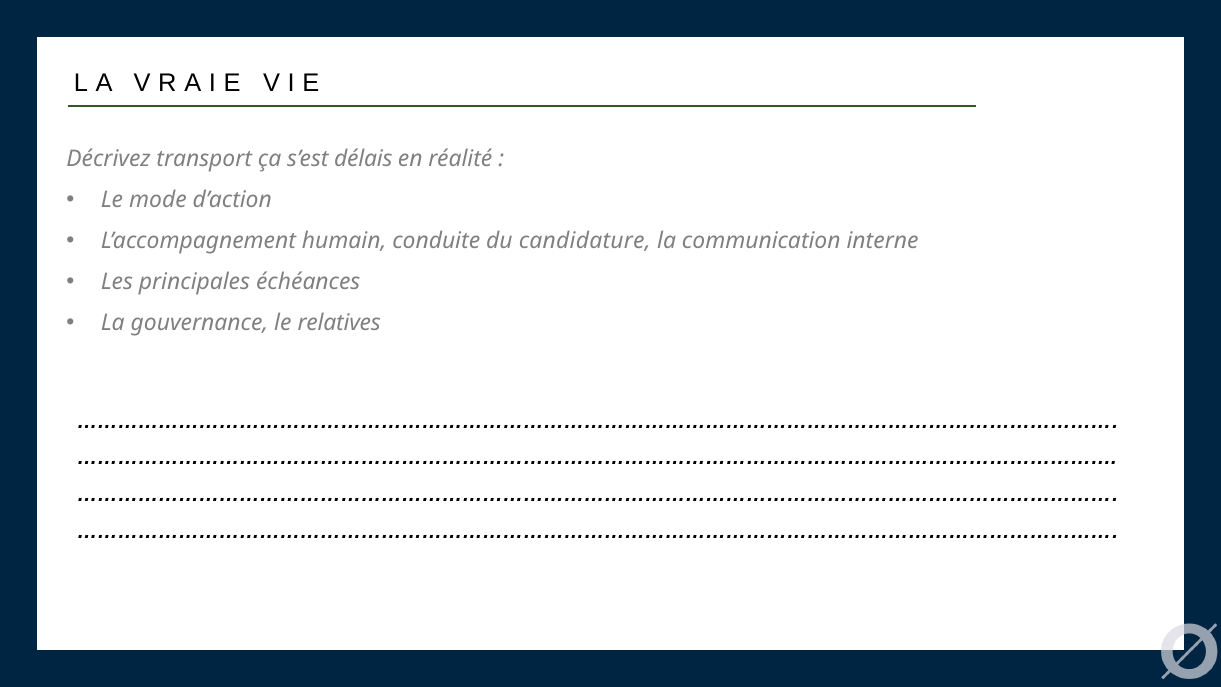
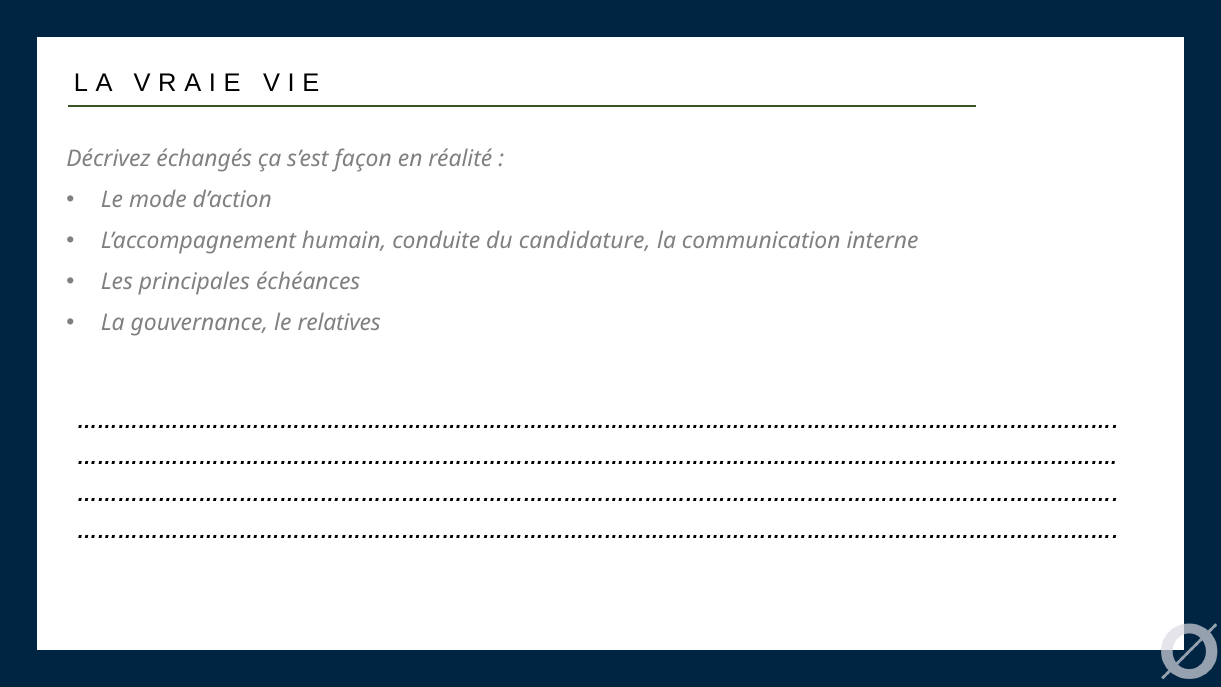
transport: transport -> échangés
délais: délais -> façon
